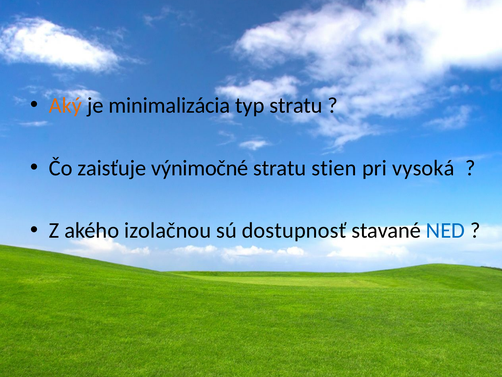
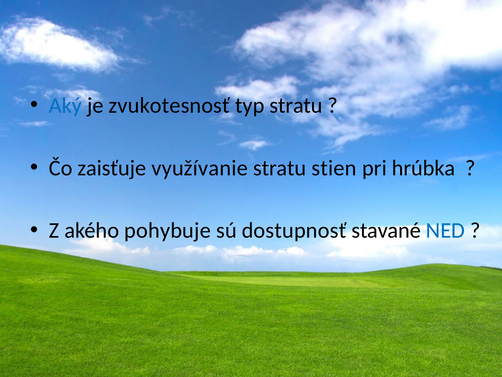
Aký colour: orange -> blue
minimalizácia: minimalizácia -> zvukotesnosť
výnimočné: výnimočné -> využívanie
vysoká: vysoká -> hrúbka
izolačnou: izolačnou -> pohybuje
